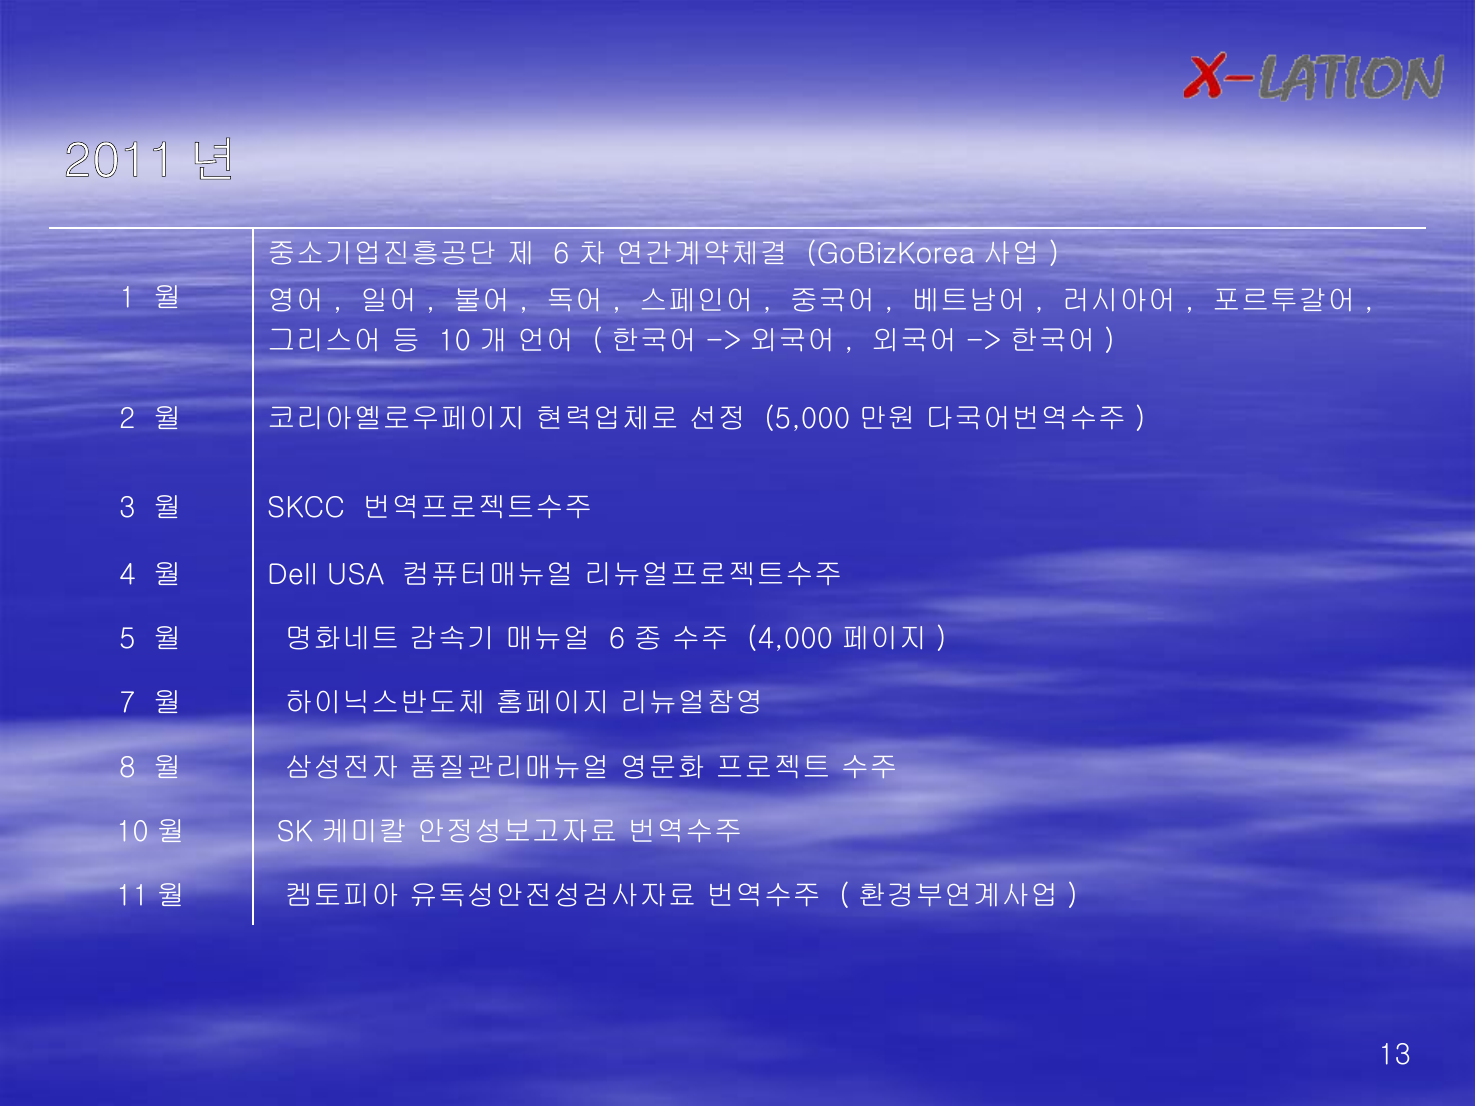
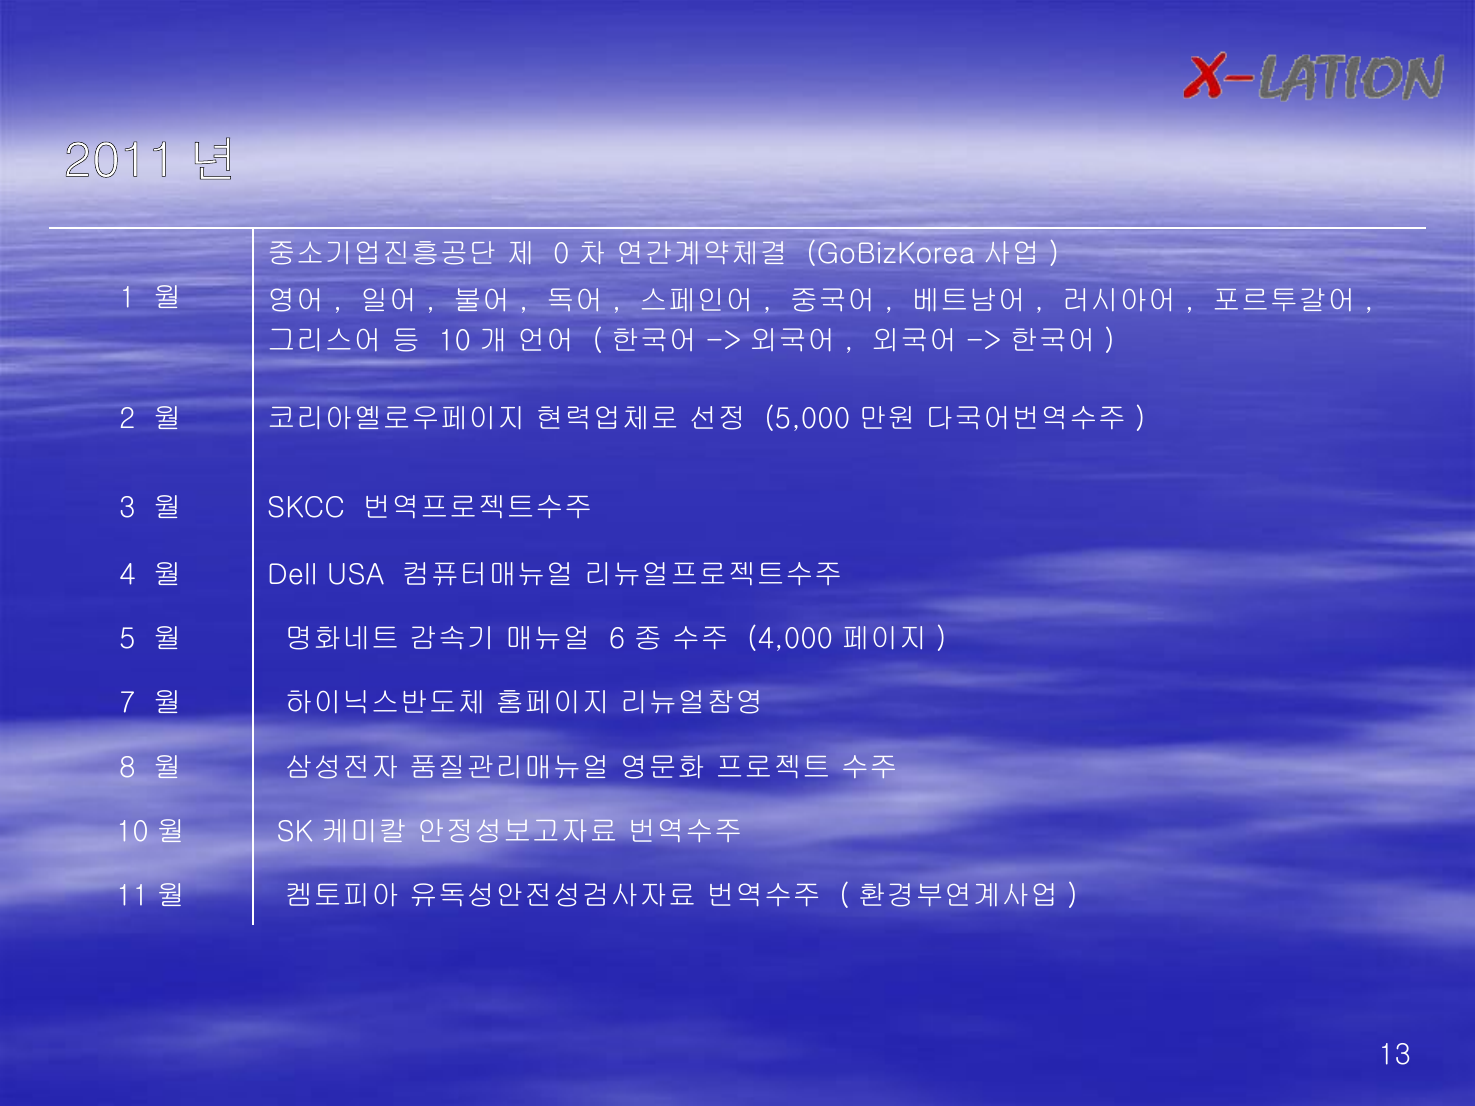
6 at (561, 254): 6 -> 0
